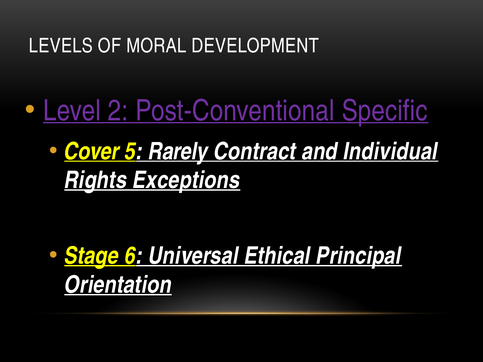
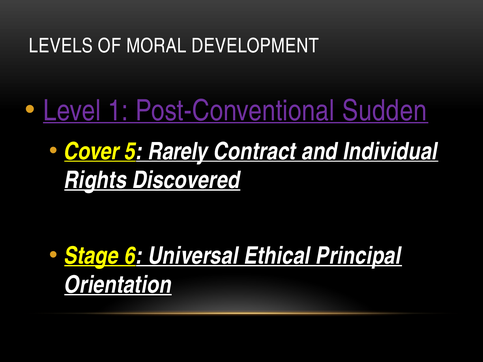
2: 2 -> 1
Specific: Specific -> Sudden
Exceptions: Exceptions -> Discovered
